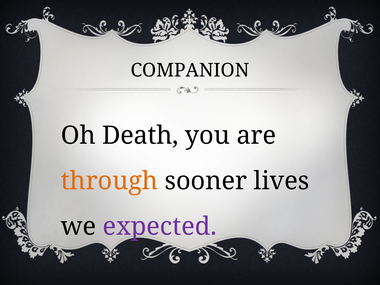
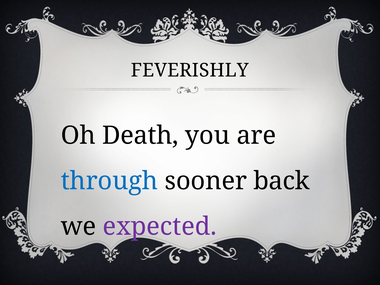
COMPANION: COMPANION -> FEVERISHLY
through colour: orange -> blue
lives: lives -> back
